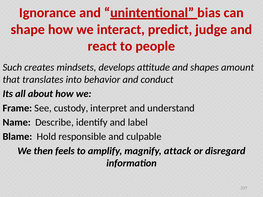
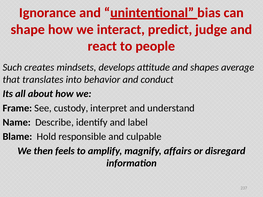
amount: amount -> average
attack: attack -> affairs
